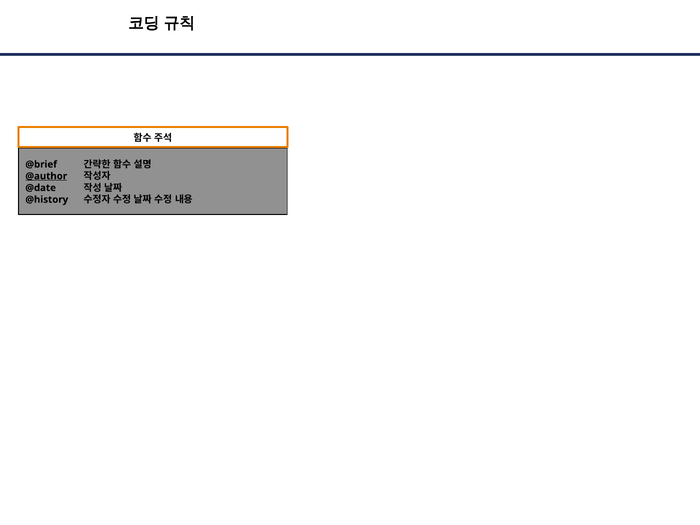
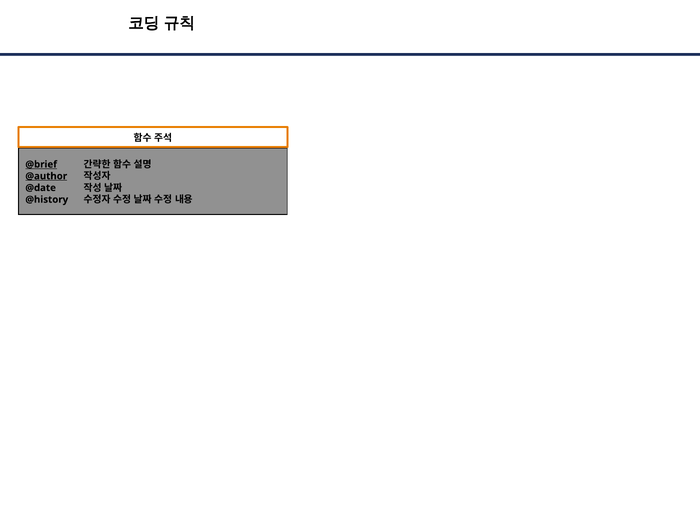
@brief underline: none -> present
